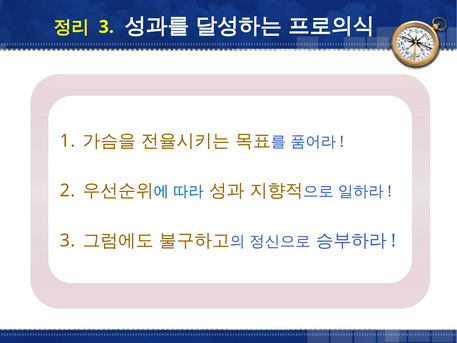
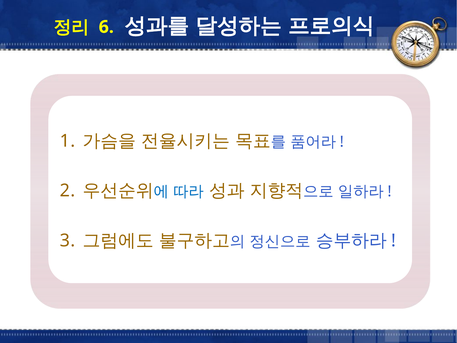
3 at (106, 27): 3 -> 6
